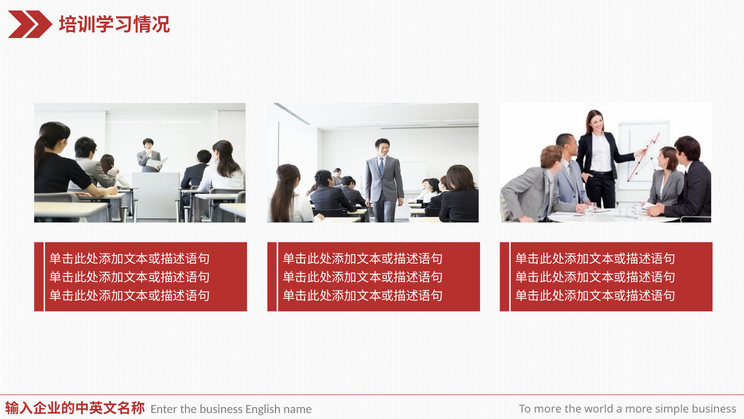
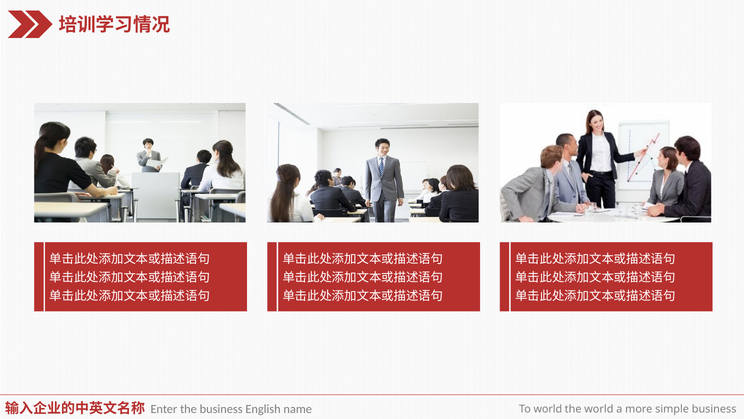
To more: more -> world
